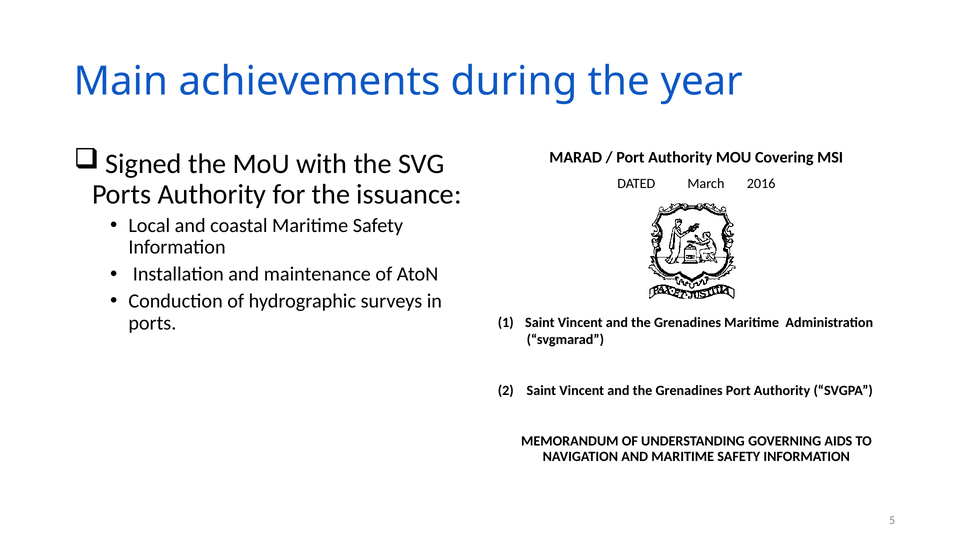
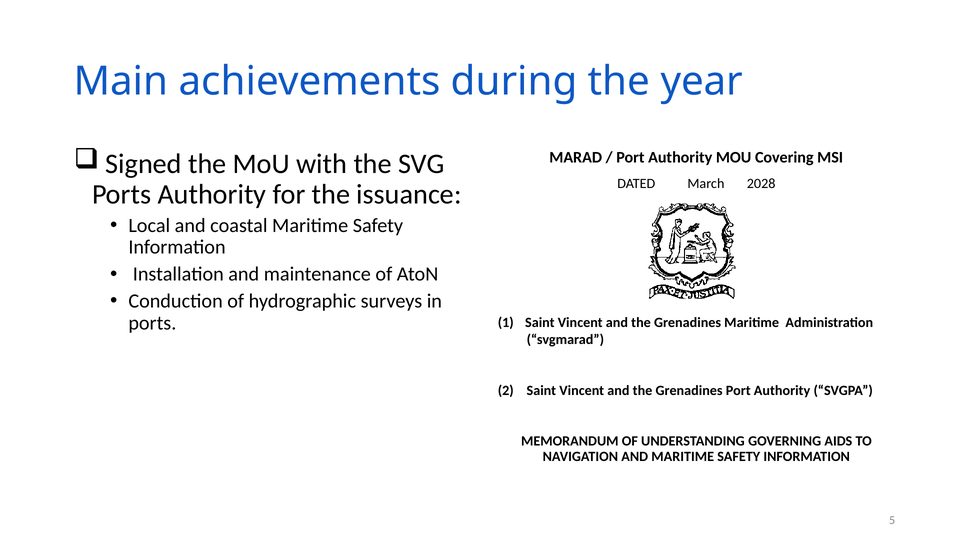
2016: 2016 -> 2028
